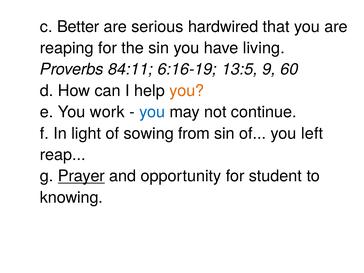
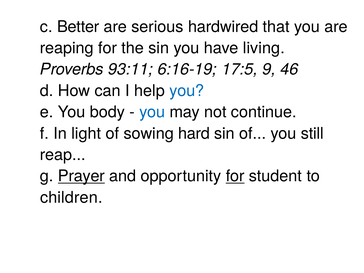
84:11: 84:11 -> 93:11
13:5: 13:5 -> 17:5
60: 60 -> 46
you at (187, 91) colour: orange -> blue
work: work -> body
from: from -> hard
left: left -> still
for at (235, 176) underline: none -> present
knowing: knowing -> children
